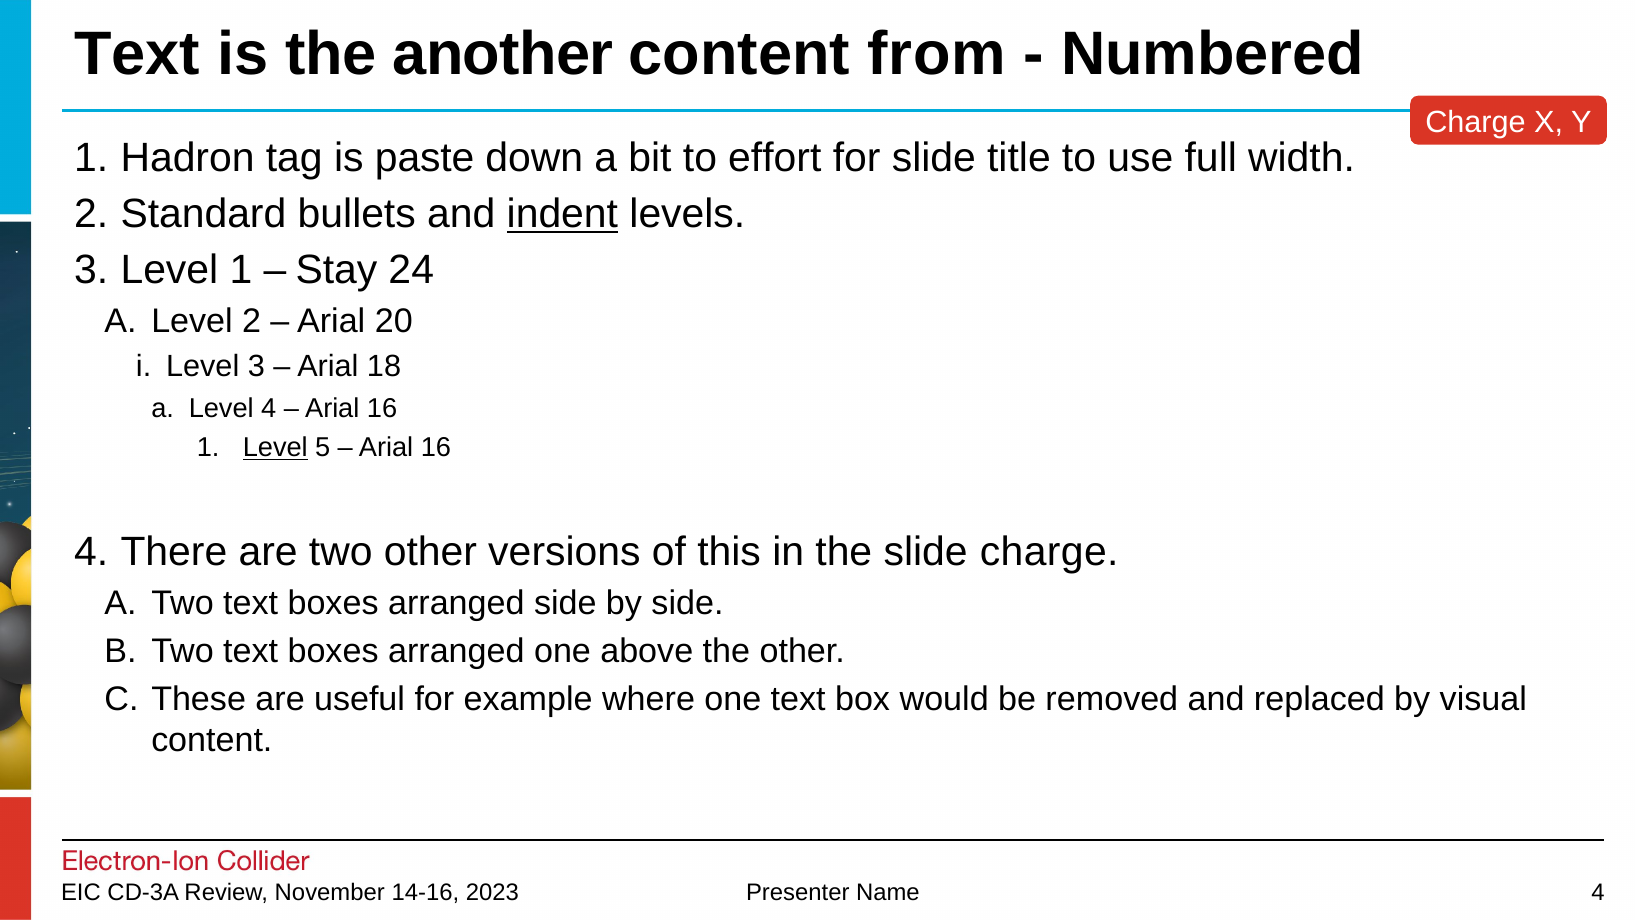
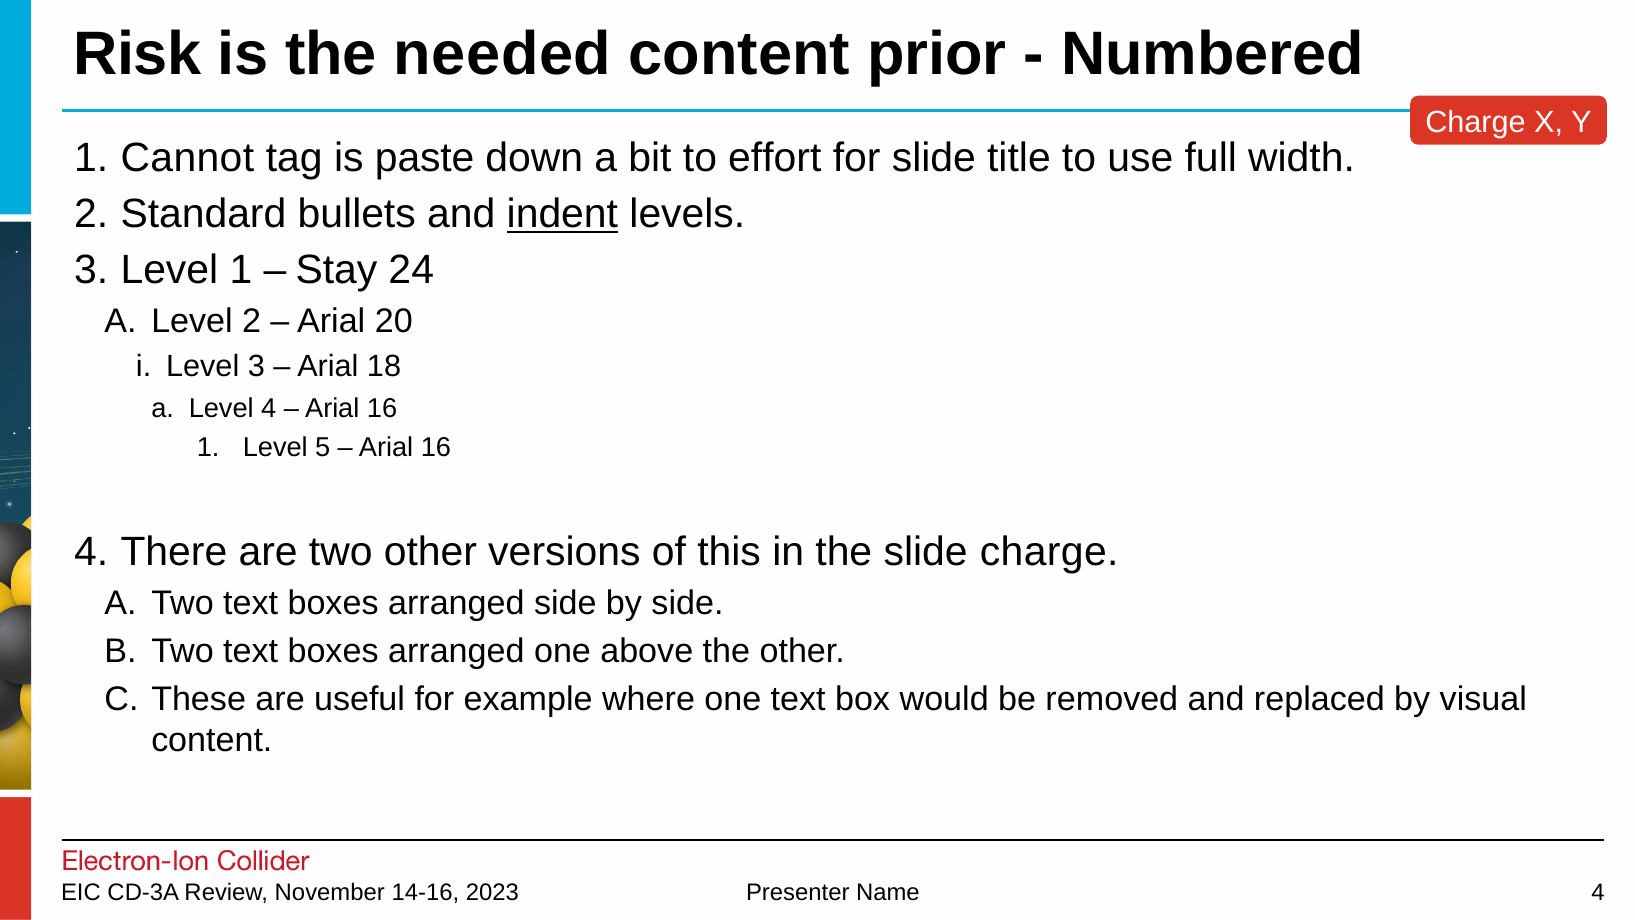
Text at (137, 54): Text -> Risk
another: another -> needed
from: from -> prior
Hadron: Hadron -> Cannot
Level at (275, 447) underline: present -> none
